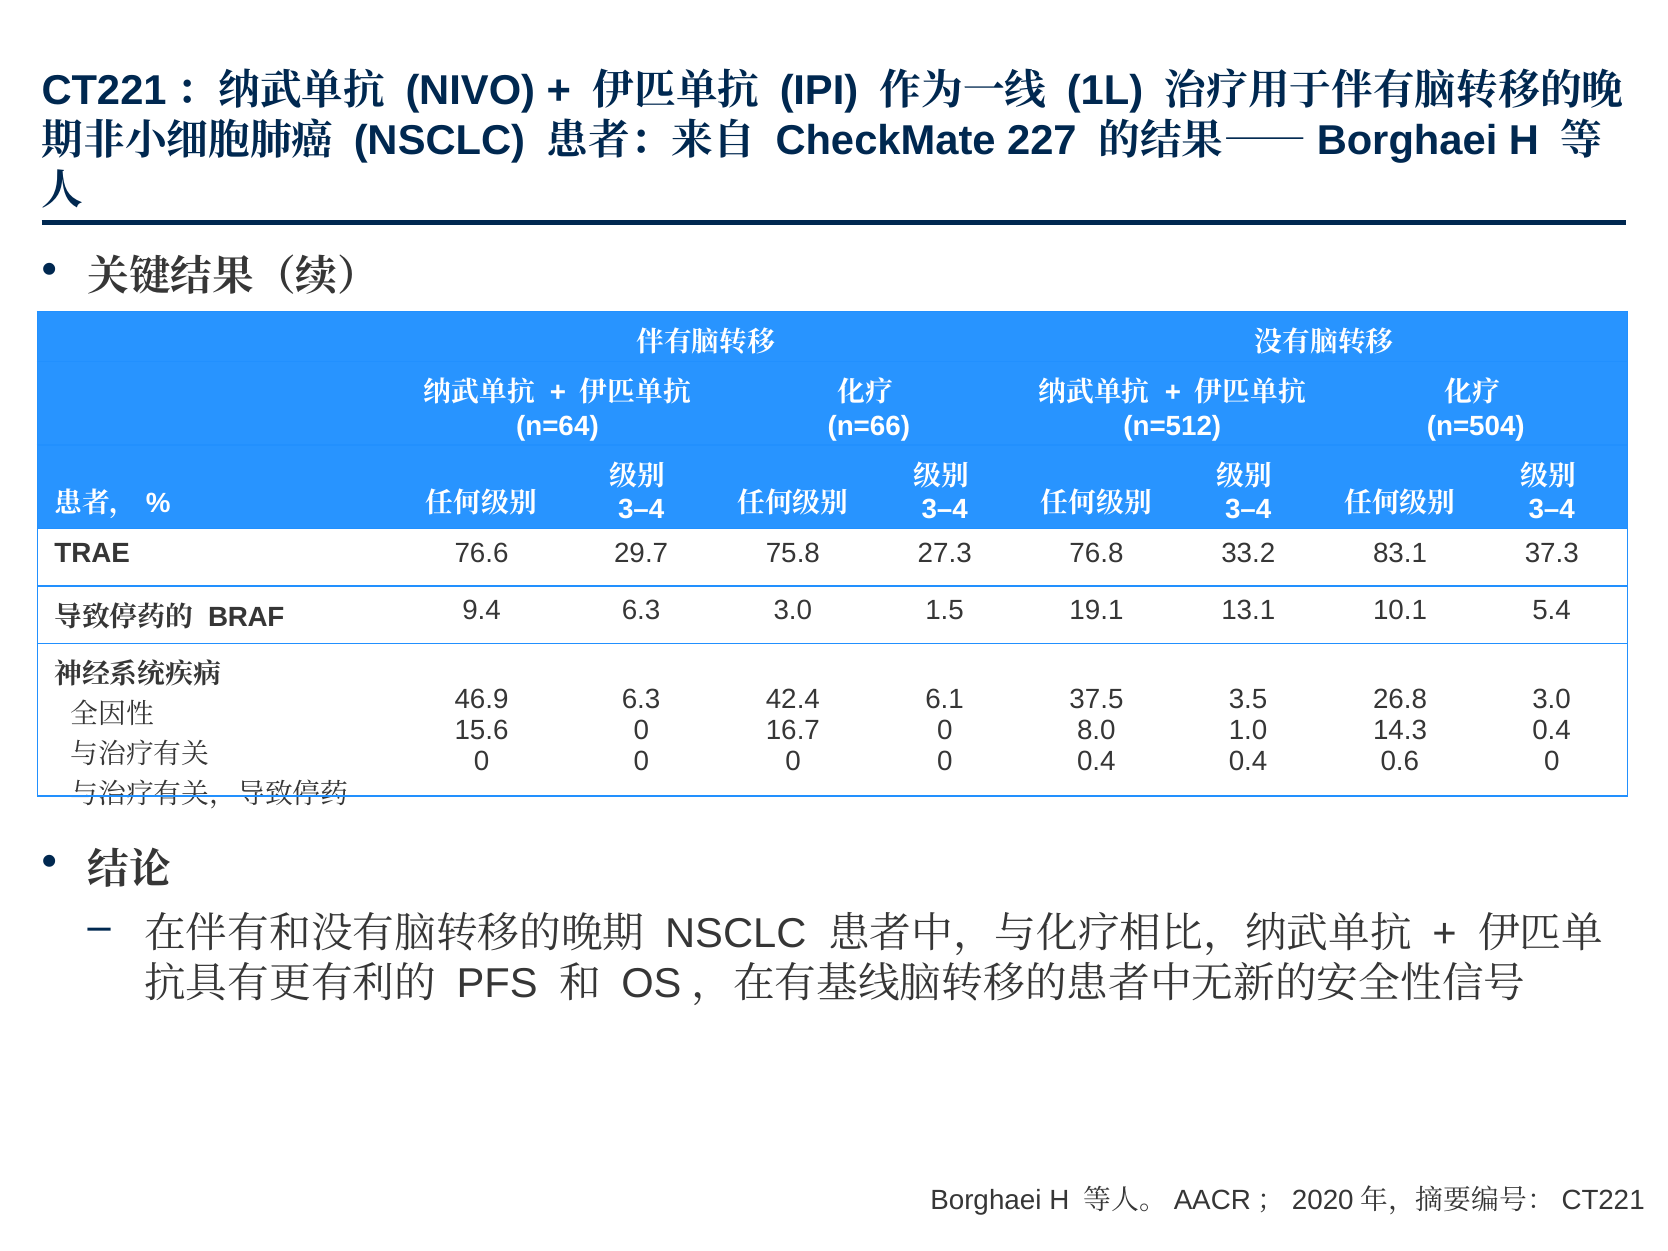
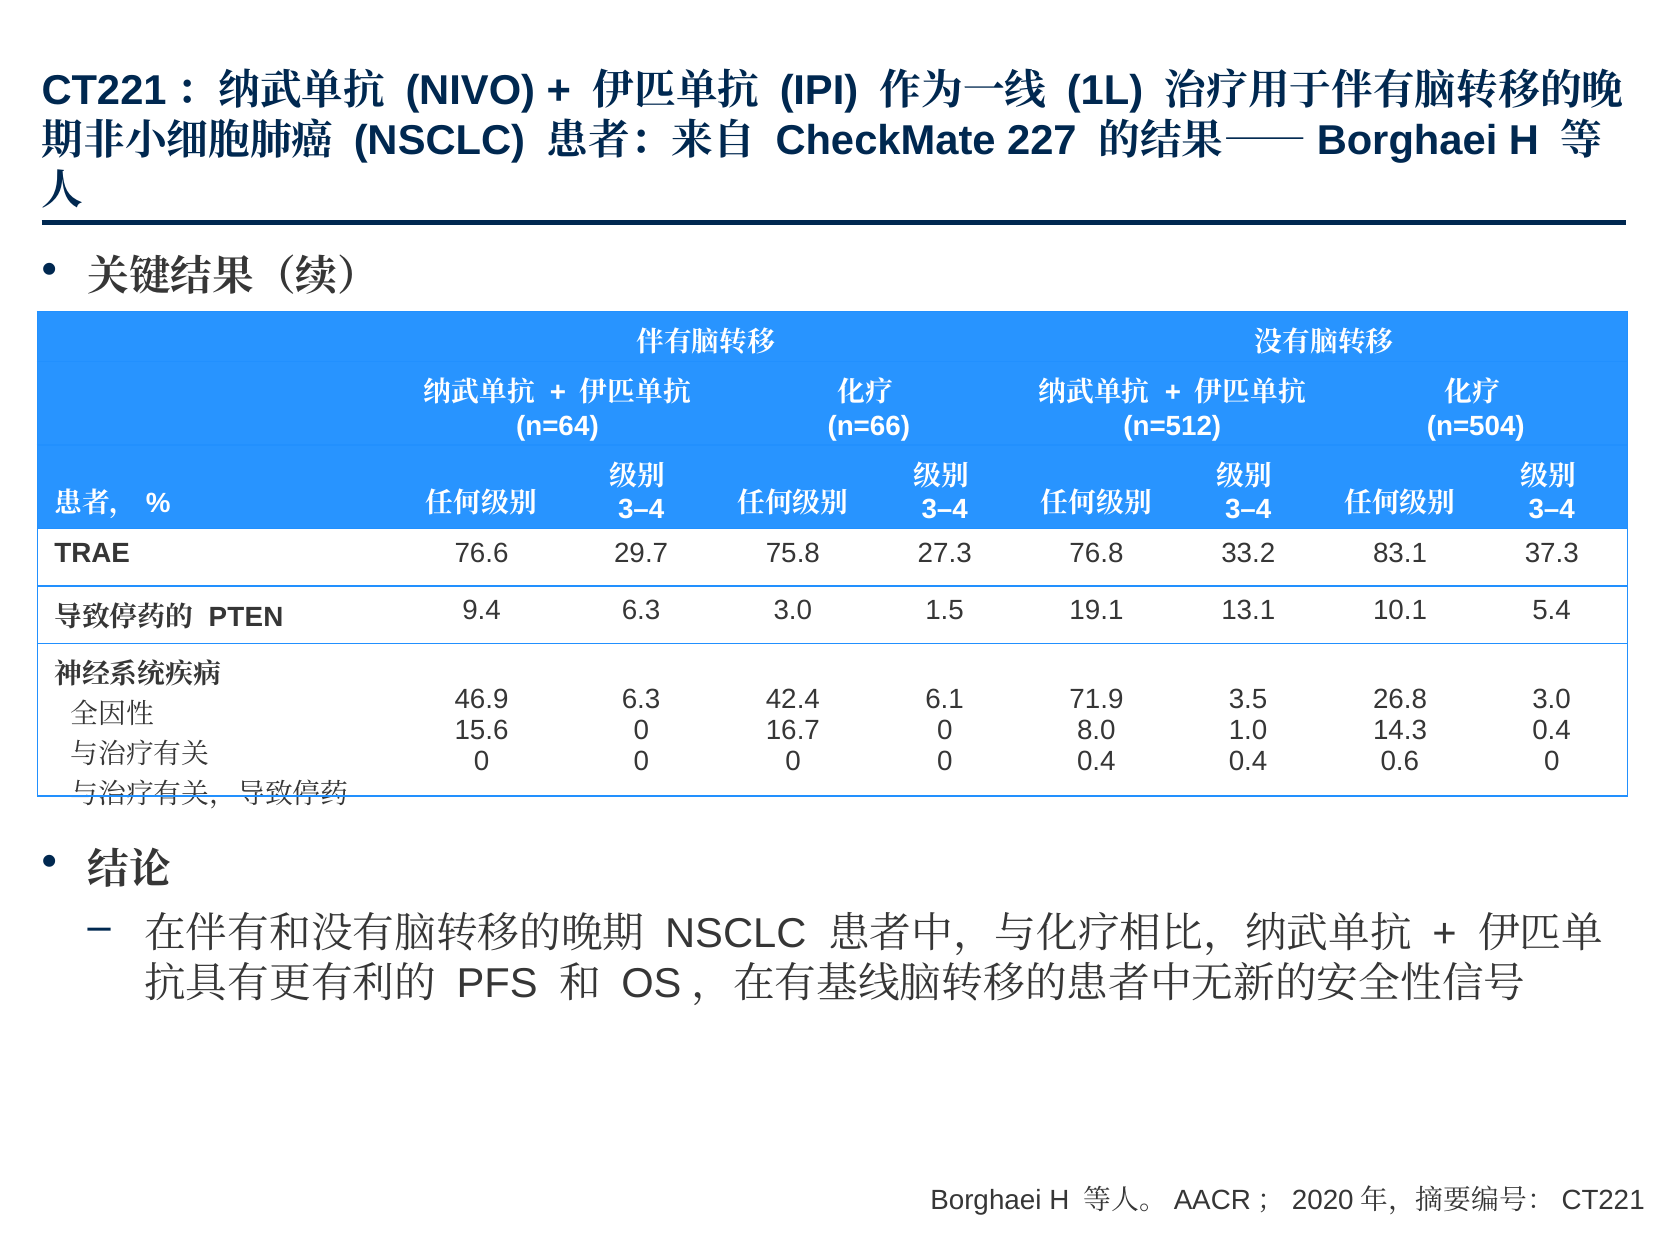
BRAF: BRAF -> PTEN
37.5: 37.5 -> 71.9
